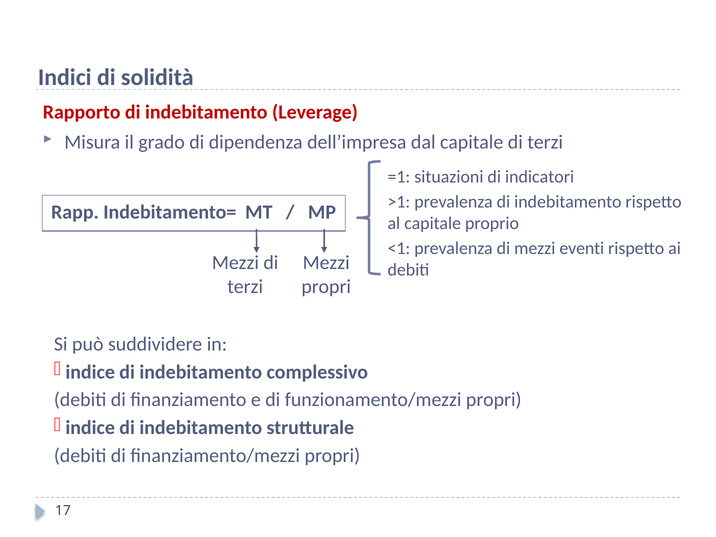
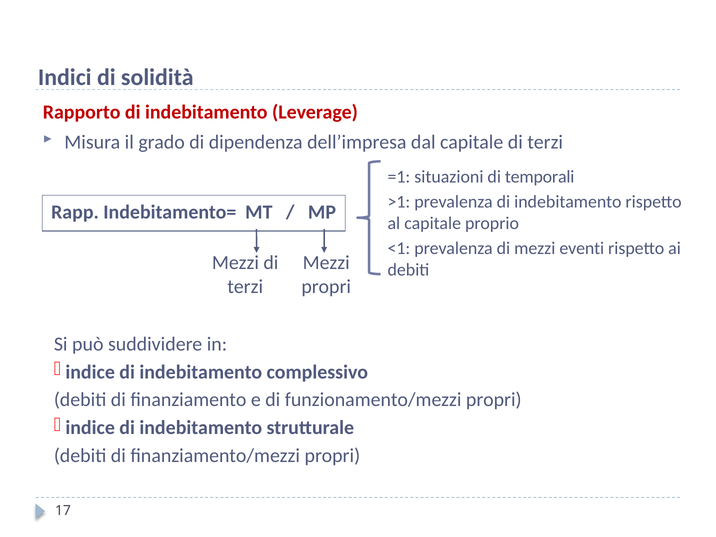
indicatori: indicatori -> temporali
